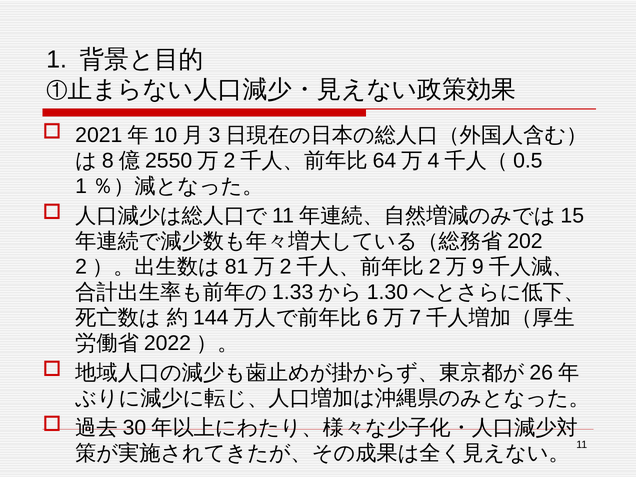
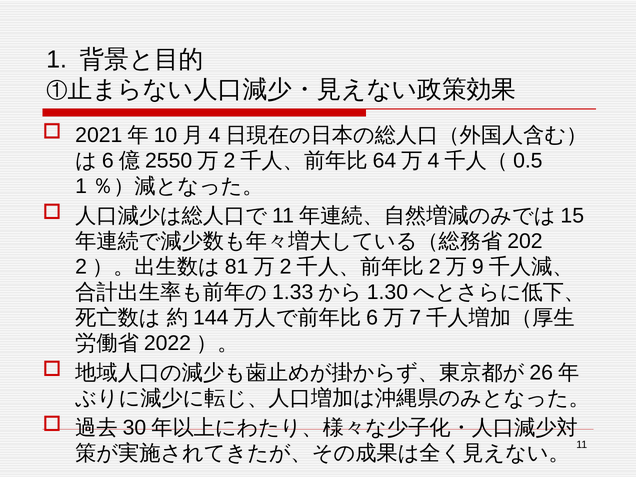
3 at (214, 135): 3 -> 4
8 at (108, 161): 8 -> 6
